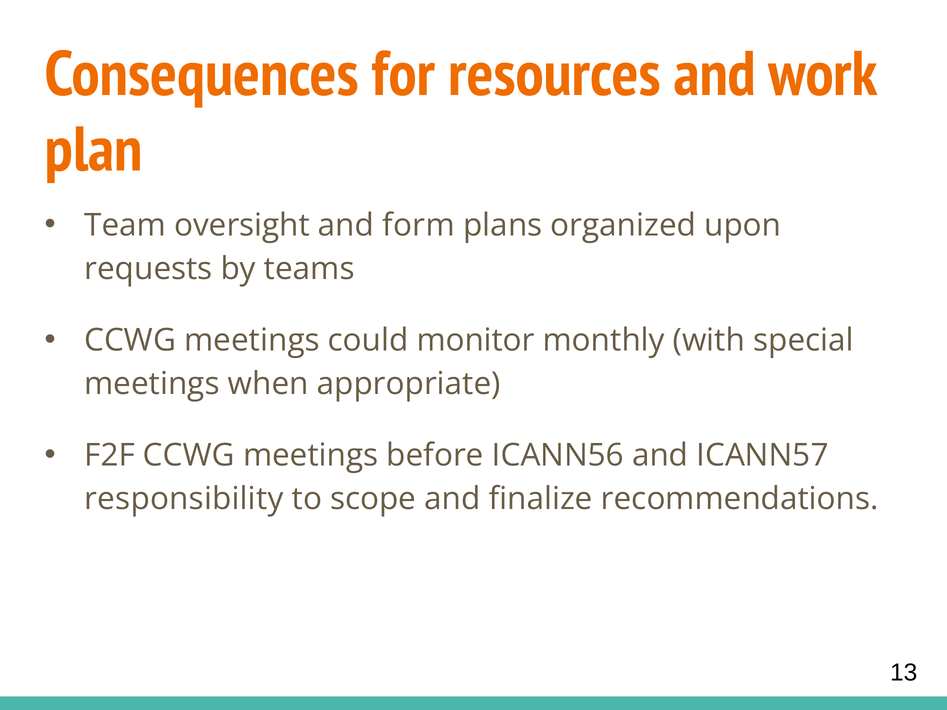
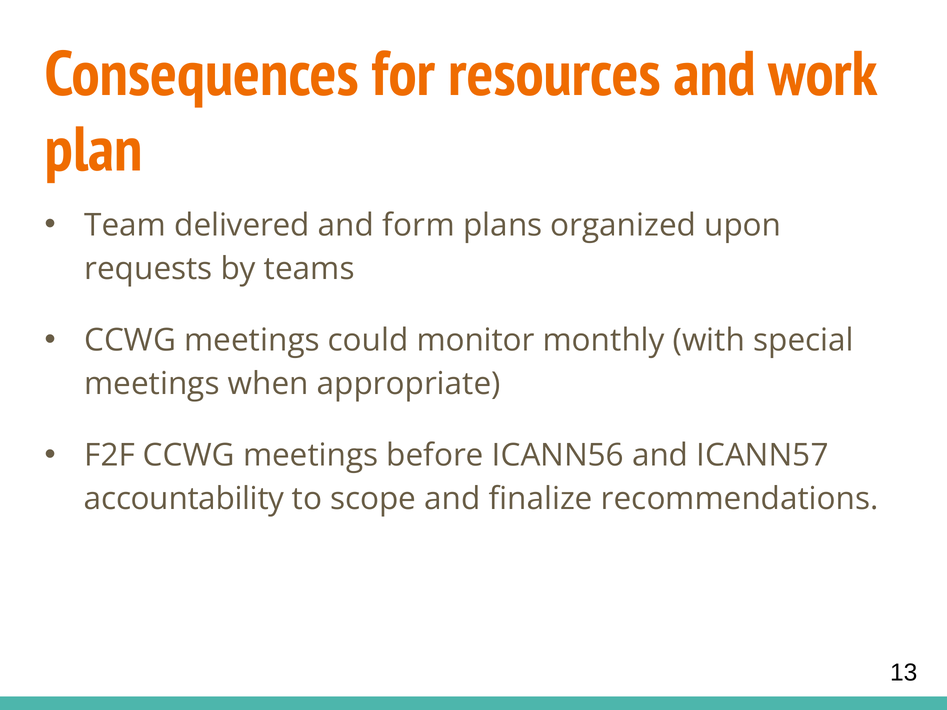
oversight: oversight -> delivered
responsibility: responsibility -> accountability
